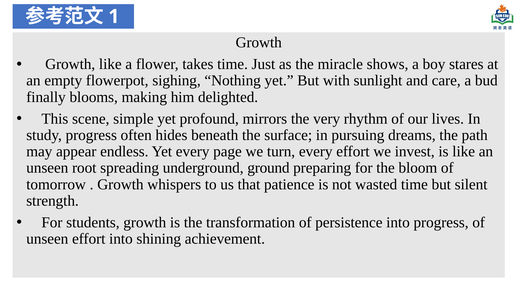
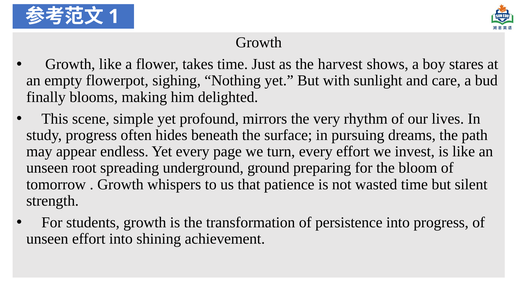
miracle: miracle -> harvest
